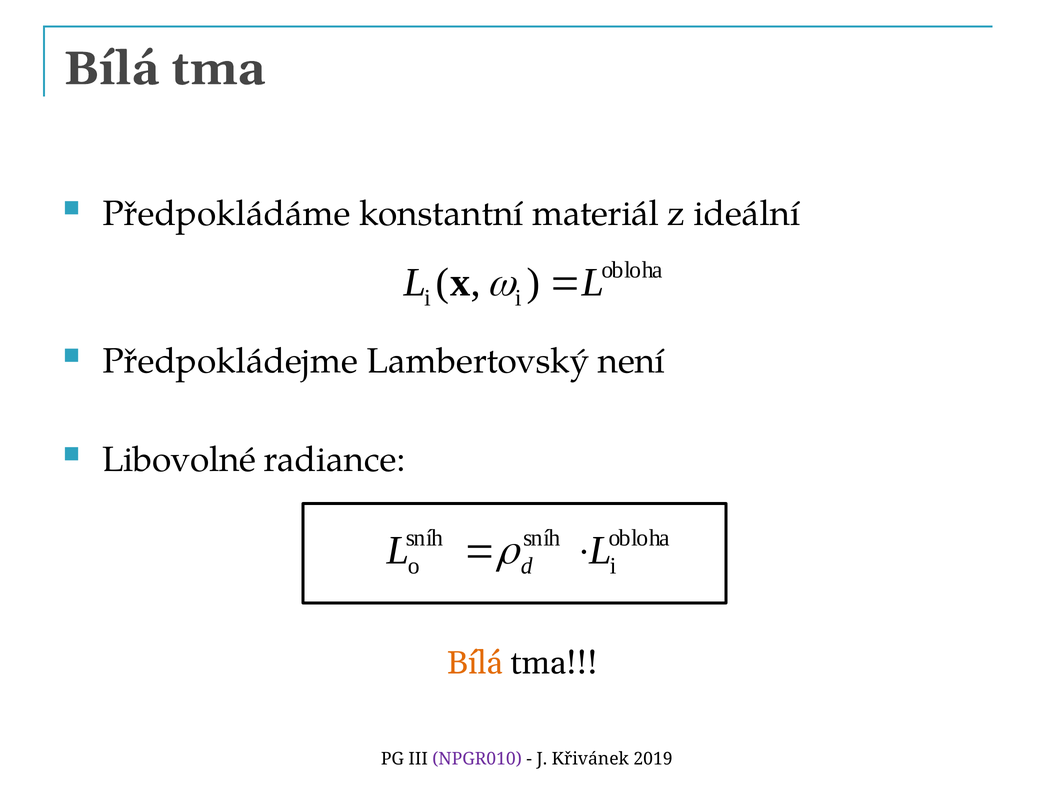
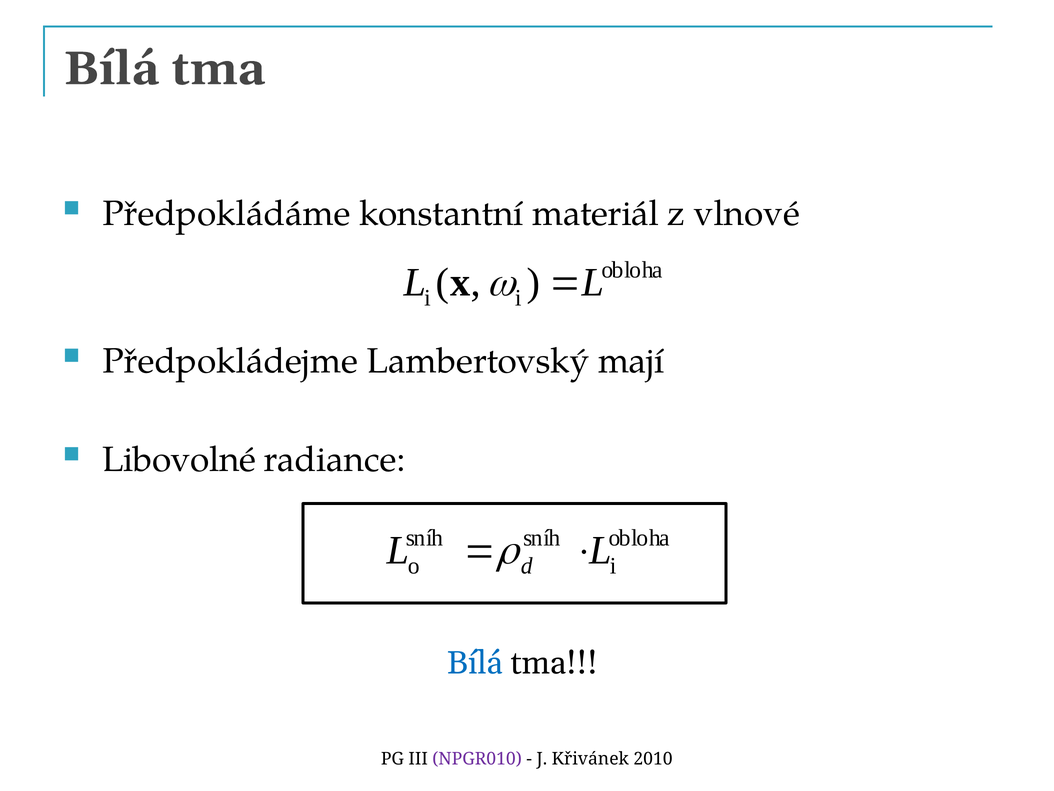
ideální: ideální -> vlnové
není: není -> mají
Bílá at (475, 663) colour: orange -> blue
2019: 2019 -> 2010
